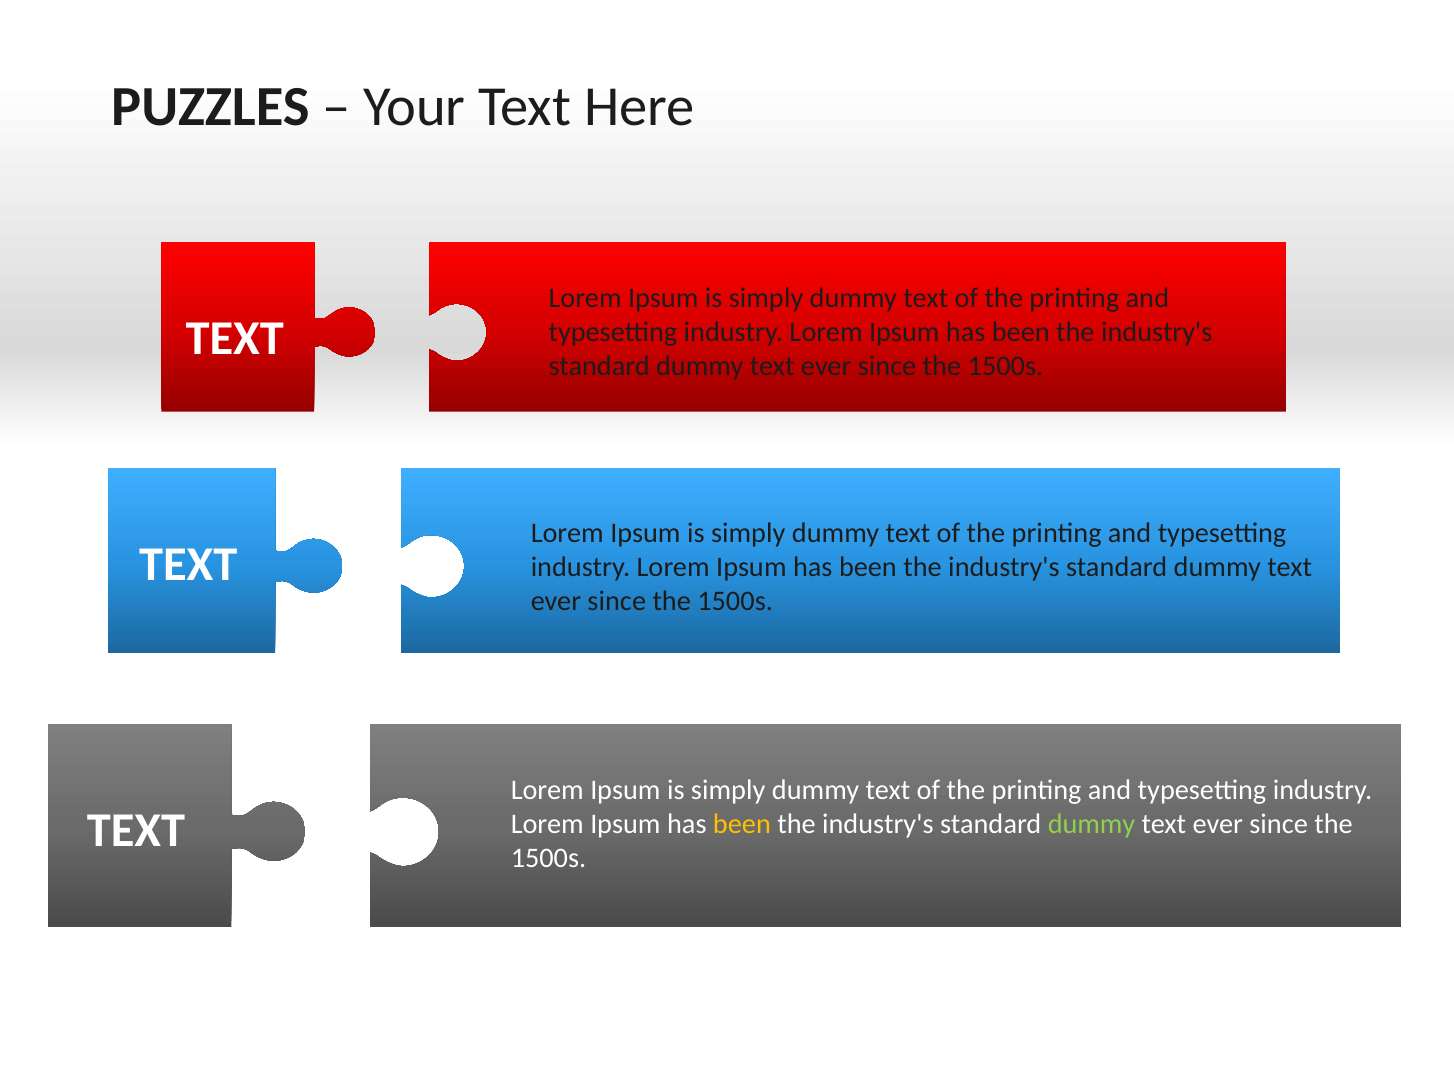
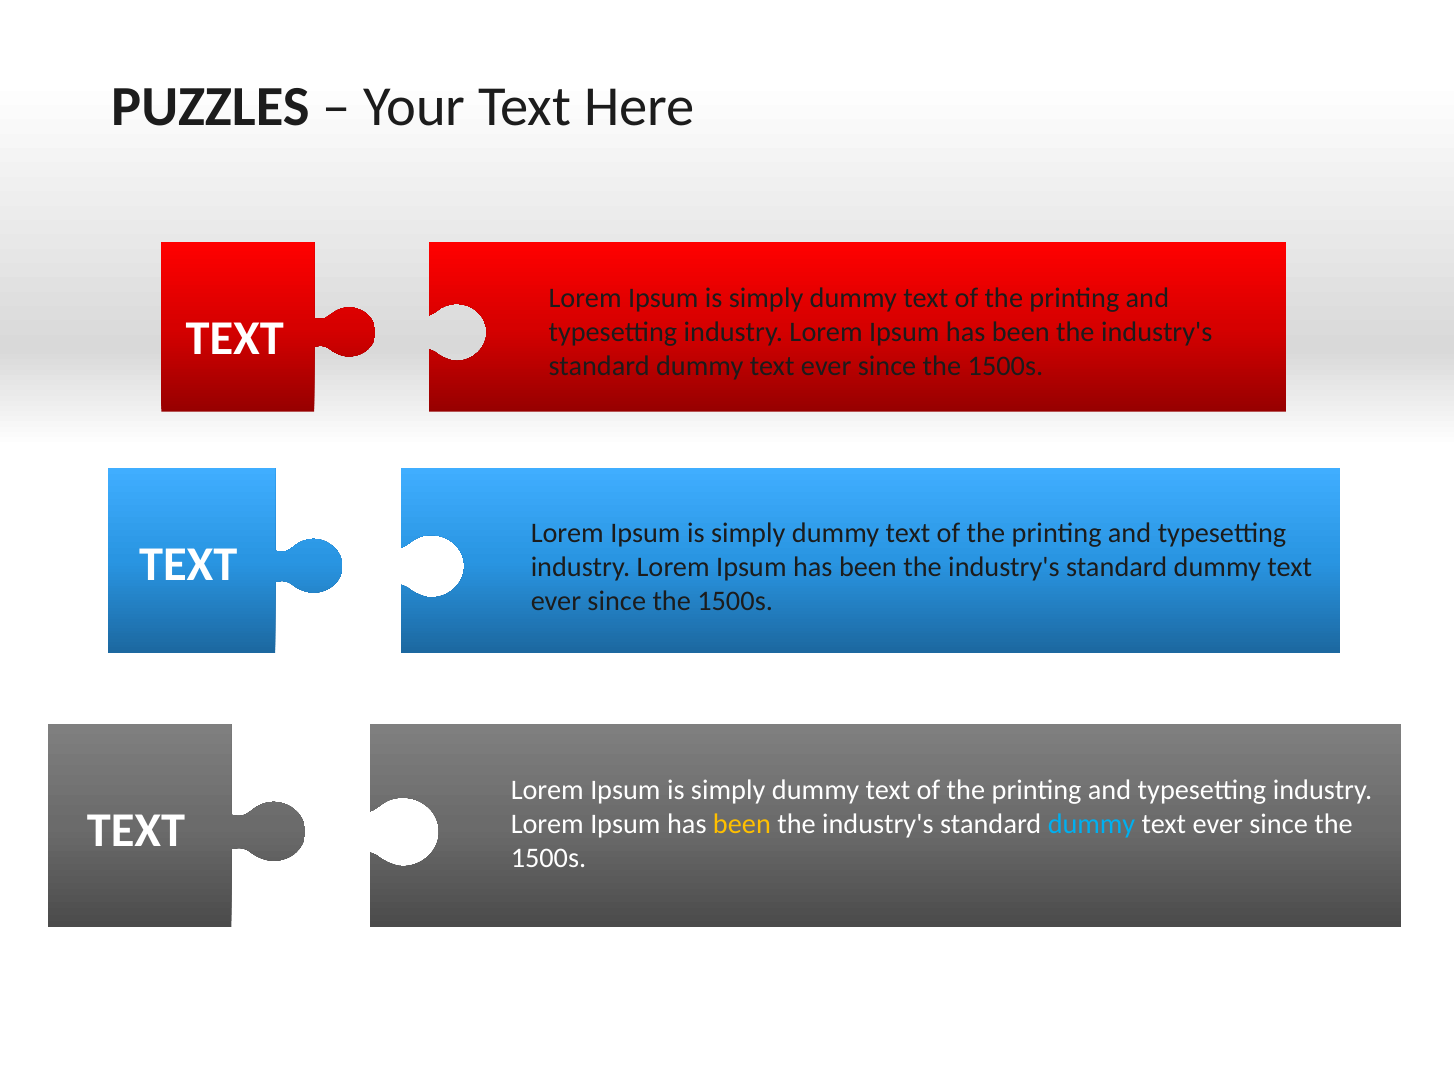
dummy at (1091, 824) colour: light green -> light blue
